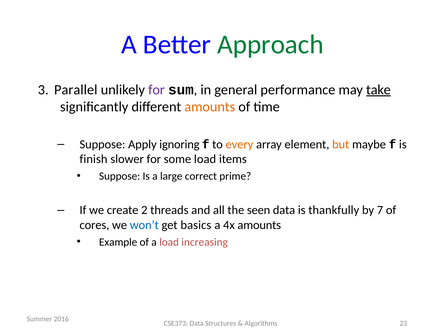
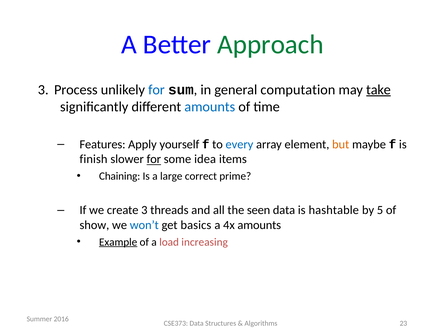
Parallel: Parallel -> Process
for at (156, 90) colour: purple -> blue
performance: performance -> computation
amounts at (210, 107) colour: orange -> blue
Suppose at (102, 144): Suppose -> Features
ignoring: ignoring -> yourself
every colour: orange -> blue
for at (154, 159) underline: none -> present
some load: load -> idea
Suppose at (120, 176): Suppose -> Chaining
create 2: 2 -> 3
thankfully: thankfully -> hashtable
7: 7 -> 5
cores: cores -> show
Example underline: none -> present
